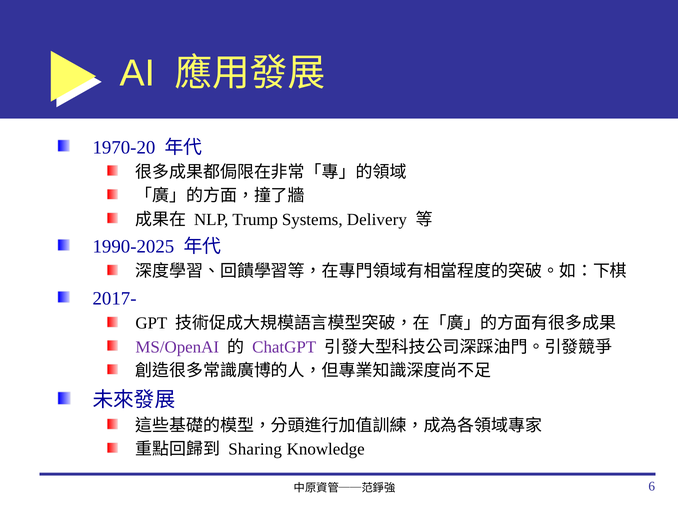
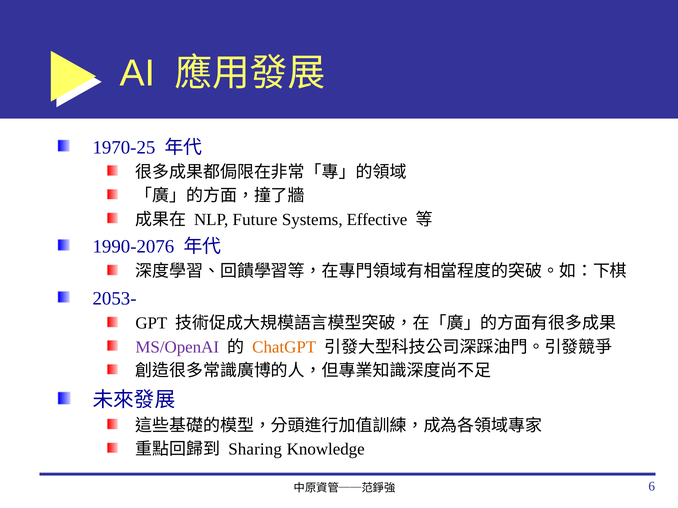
1970-20: 1970-20 -> 1970-25
Trump: Trump -> Future
Delivery: Delivery -> Effective
1990-2025: 1990-2025 -> 1990-2076
2017-: 2017- -> 2053-
ChatGPT colour: purple -> orange
